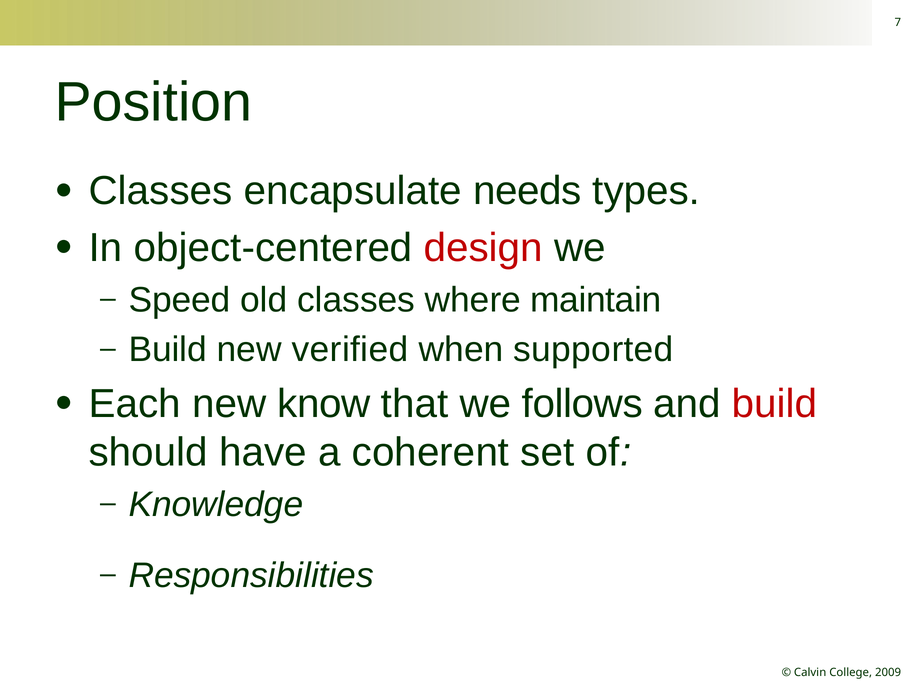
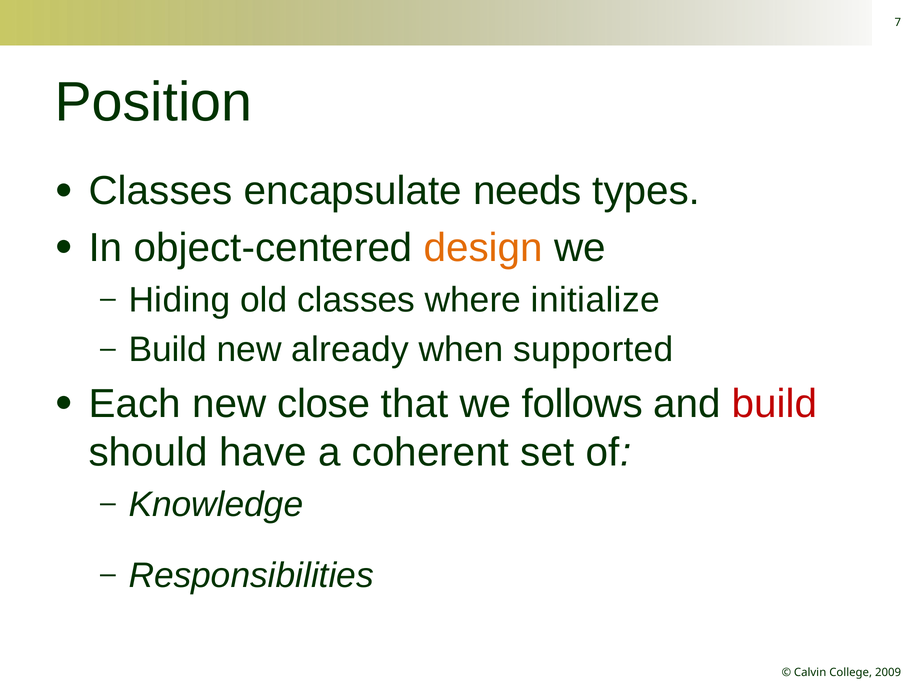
design colour: red -> orange
Speed: Speed -> Hiding
maintain: maintain -> initialize
verified: verified -> already
know: know -> close
